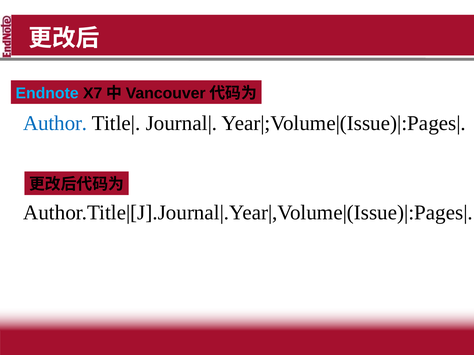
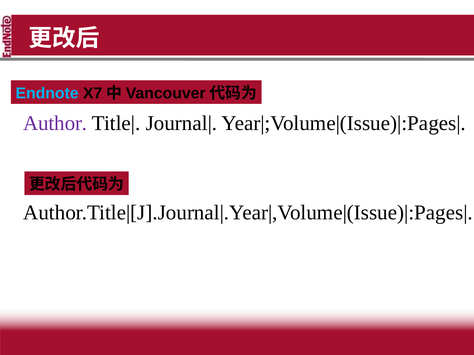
Author colour: blue -> purple
